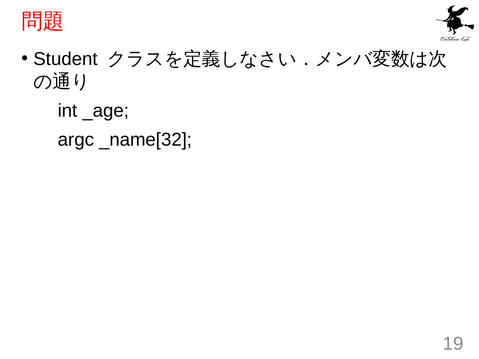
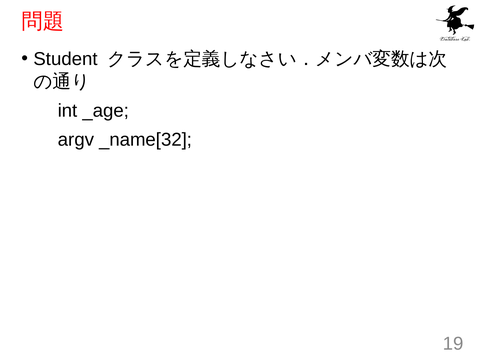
argc: argc -> argv
